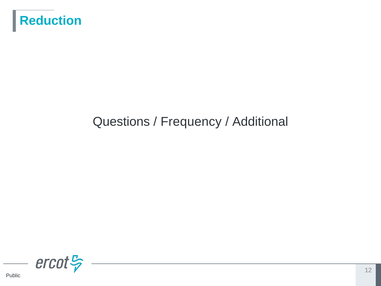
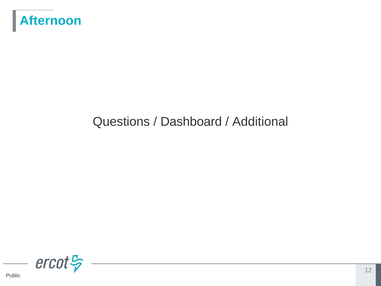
Reduction: Reduction -> Afternoon
Frequency: Frequency -> Dashboard
